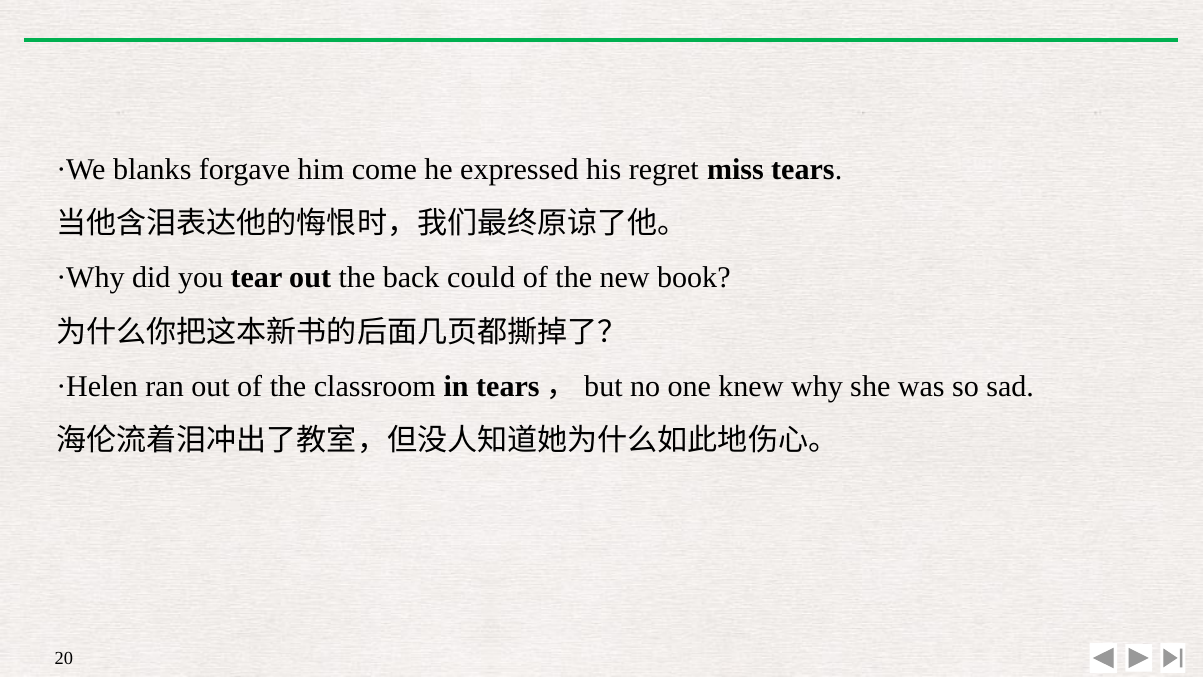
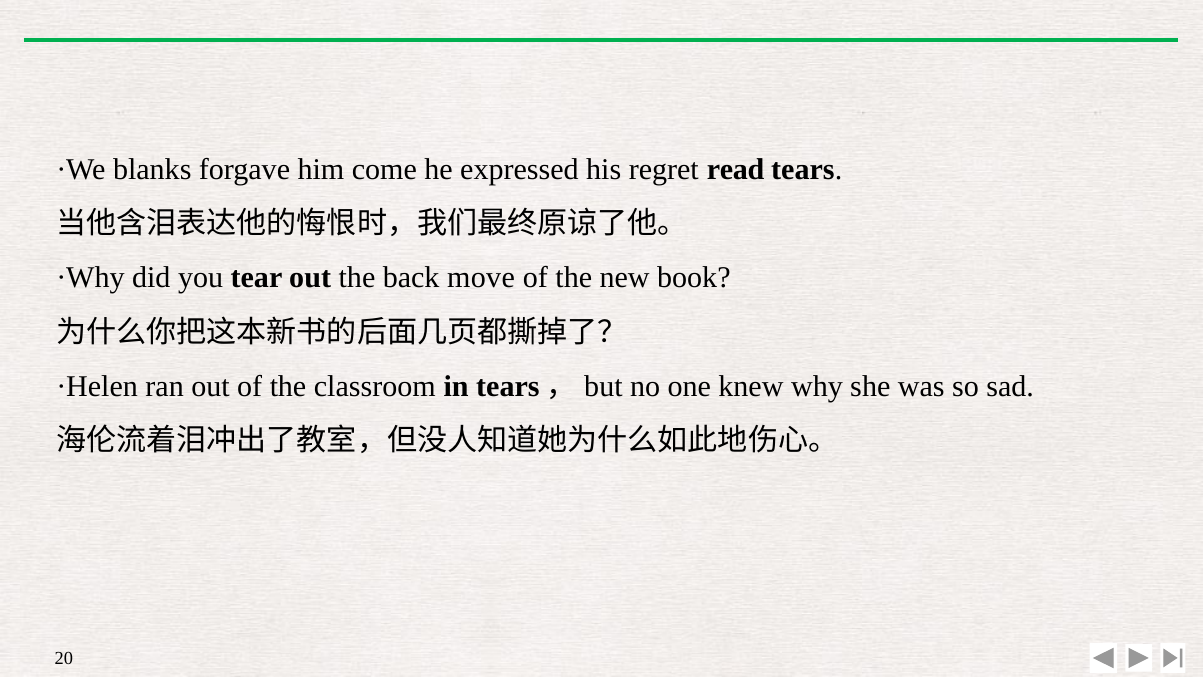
miss: miss -> read
could: could -> move
